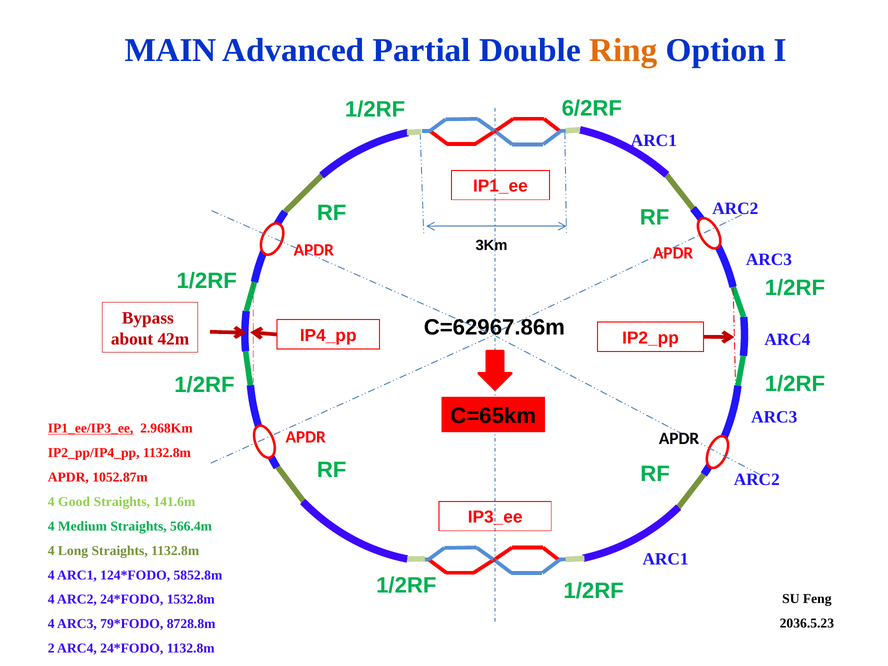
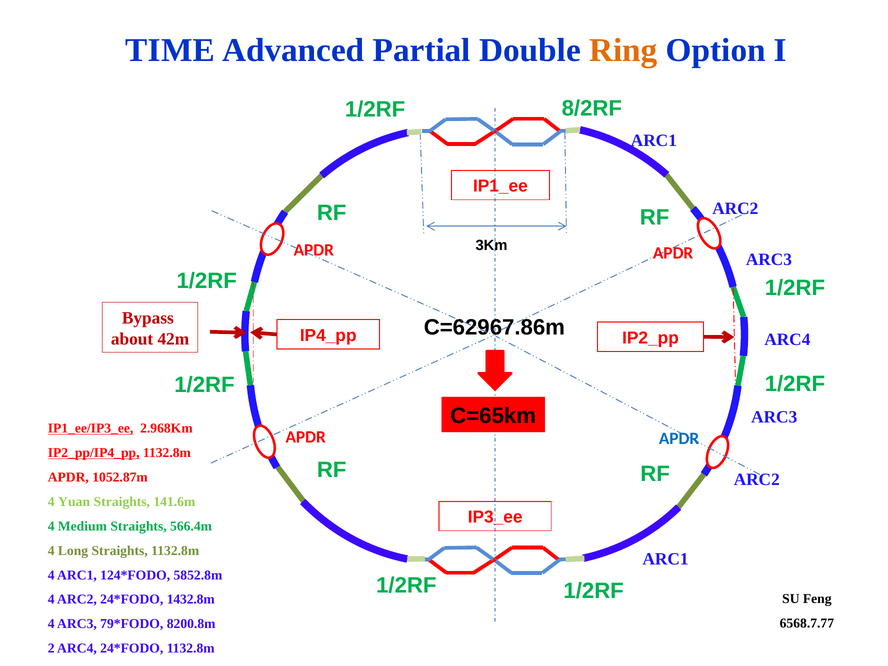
MAIN: MAIN -> TIME
6/2RF: 6/2RF -> 8/2RF
APDR at (679, 439) colour: black -> blue
IP2_pp/IP4_pp underline: none -> present
Good: Good -> Yuan
1532.8m: 1532.8m -> 1432.8m
2036.5.23: 2036.5.23 -> 6568.7.77
8728.8m: 8728.8m -> 8200.8m
